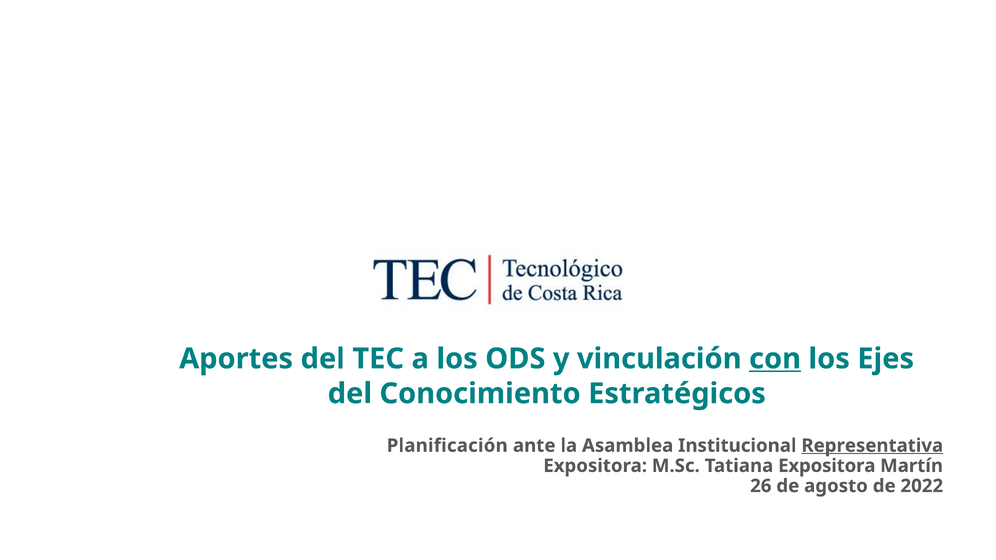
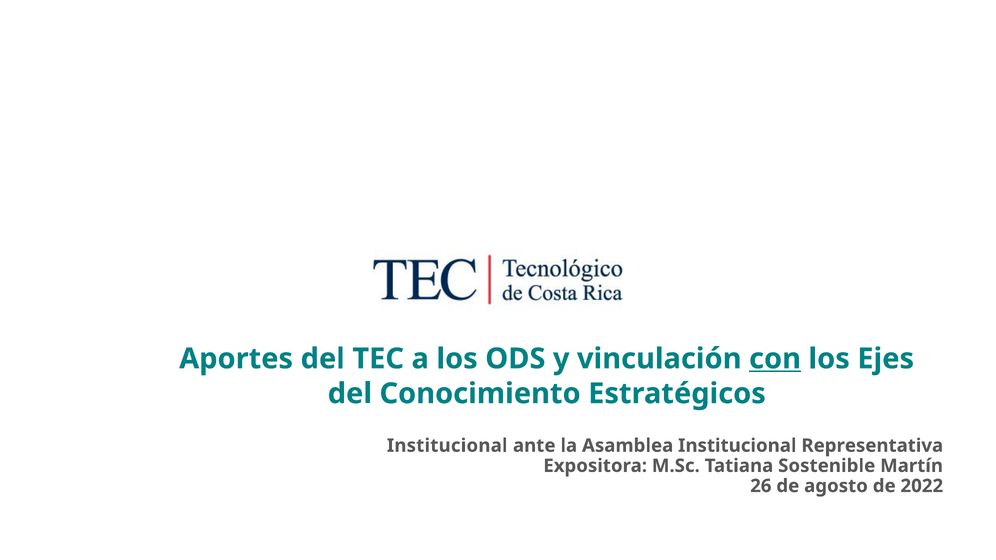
Planificación at (447, 446): Planificación -> Institucional
Representativa underline: present -> none
Tatiana Expositora: Expositora -> Sostenible
